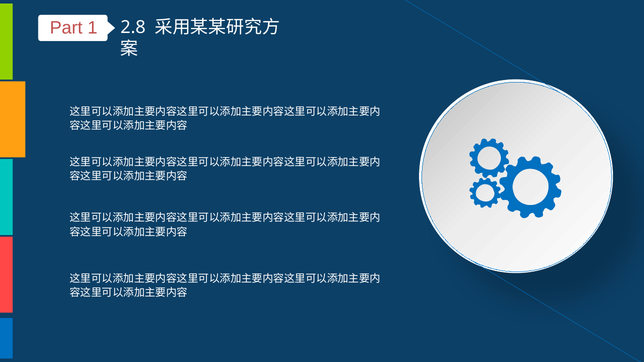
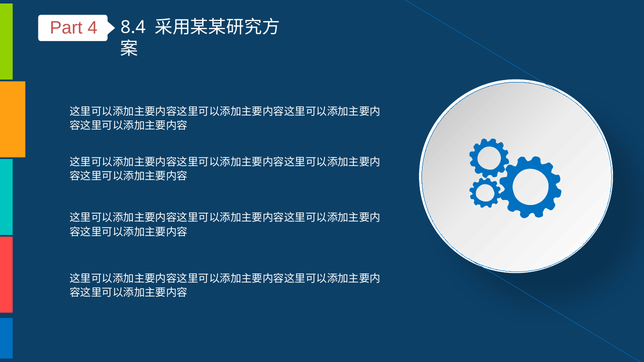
1: 1 -> 4
2.8: 2.8 -> 8.4
